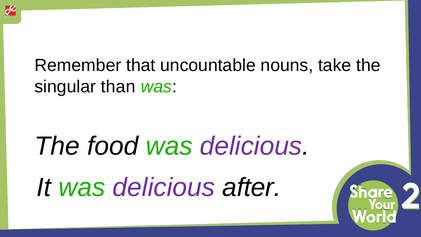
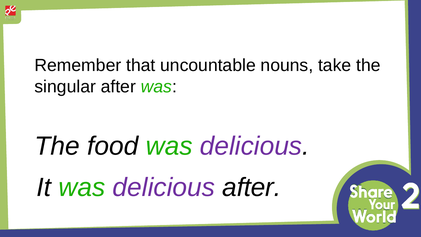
singular than: than -> after
